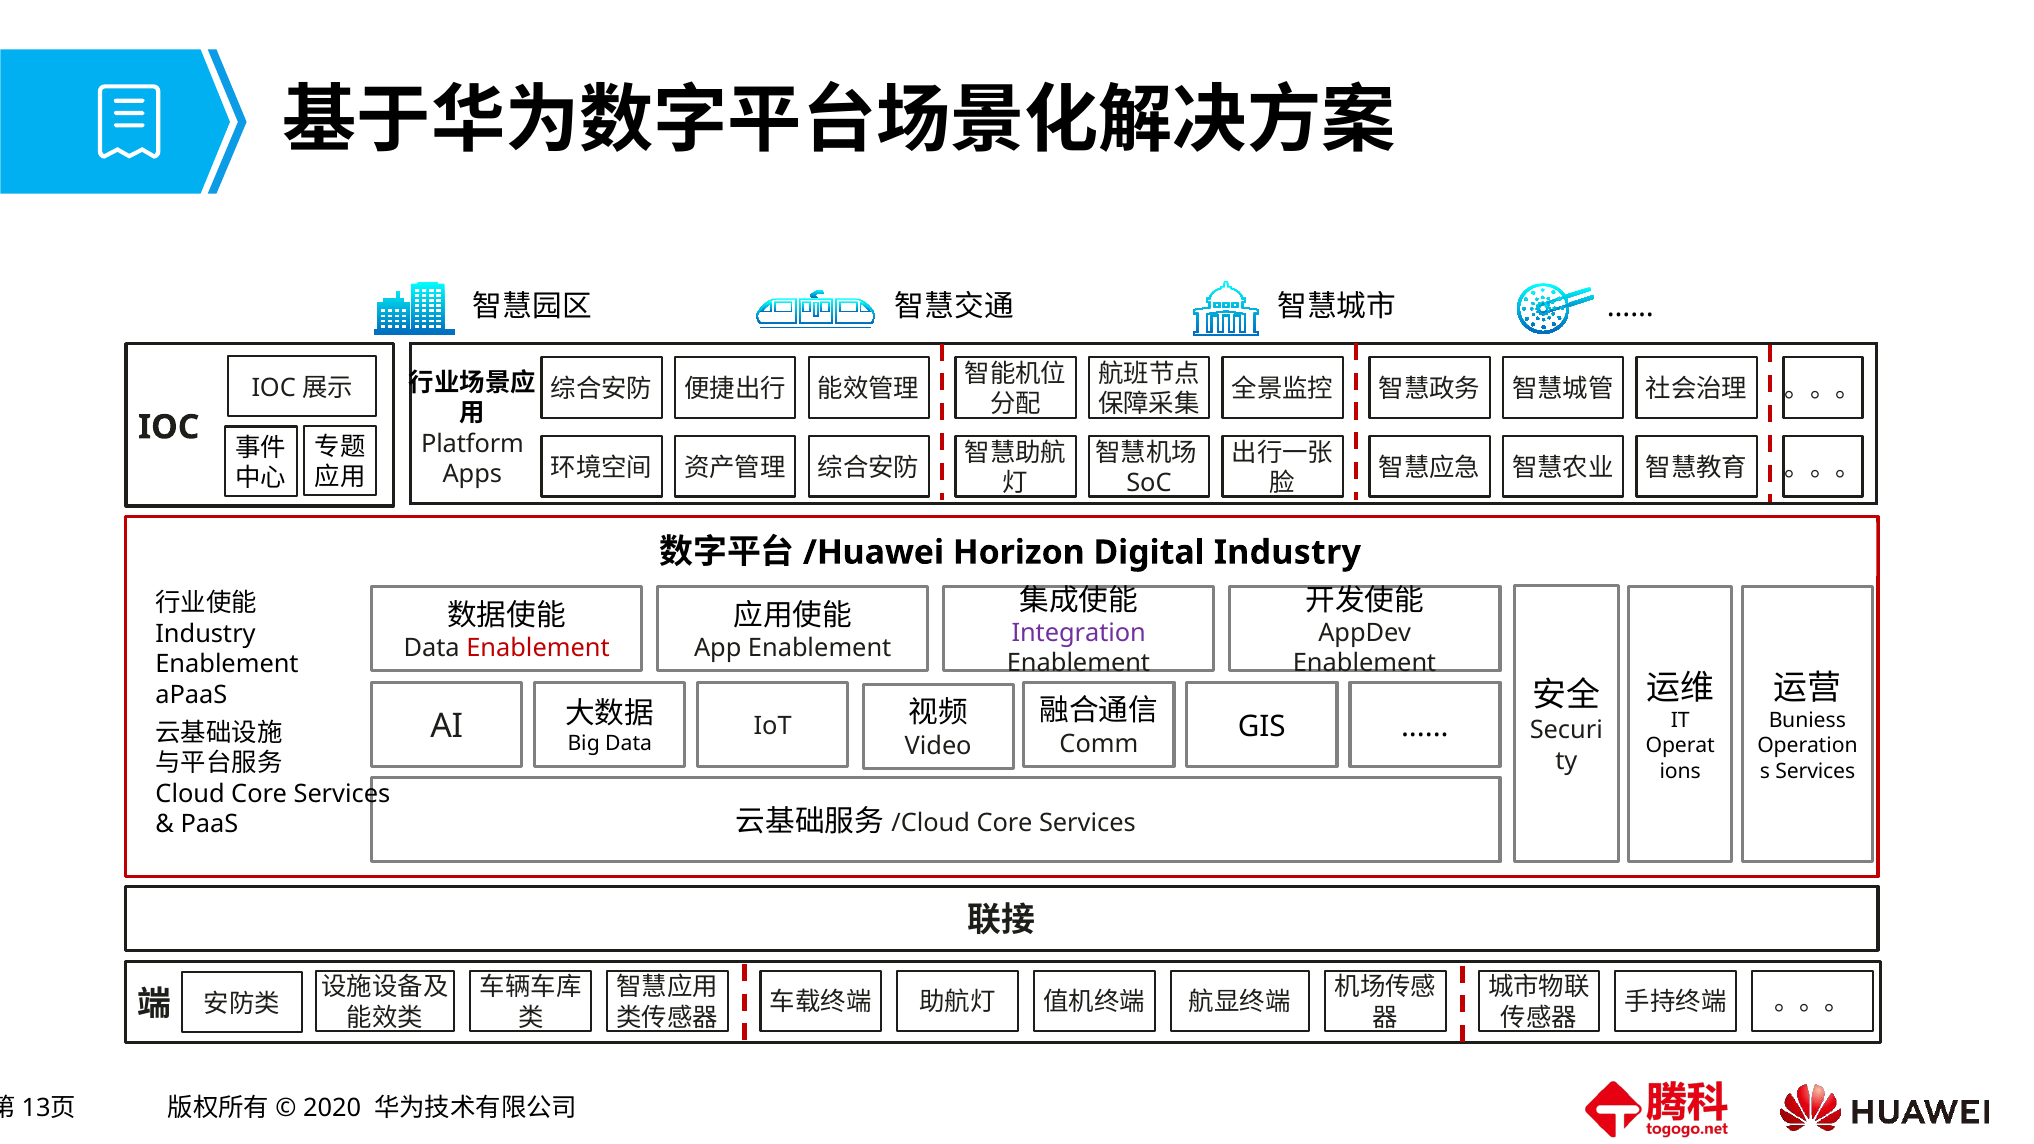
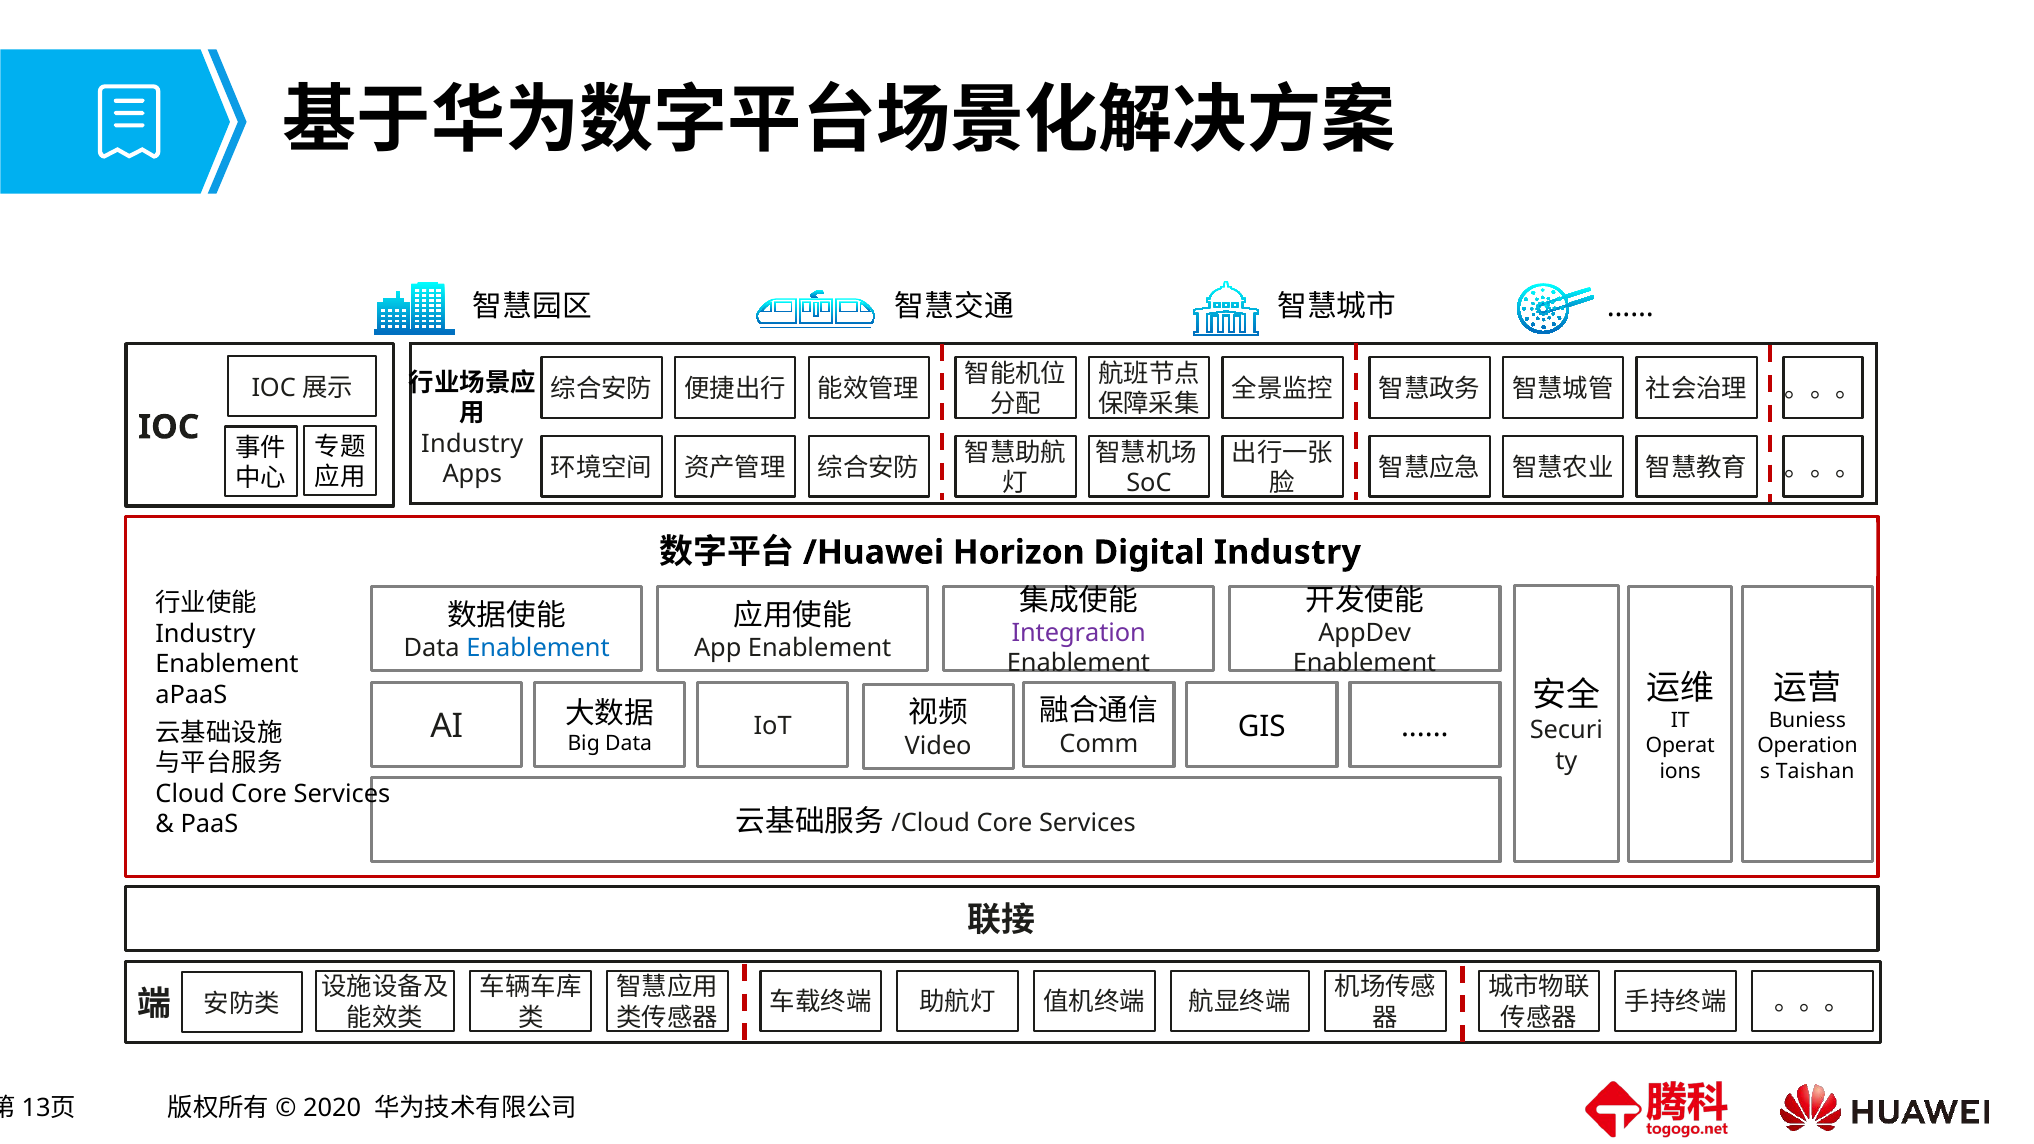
Platform at (472, 444): Platform -> Industry
Enablement at (538, 648) colour: red -> blue
Services at (1815, 771): Services -> Taishan
